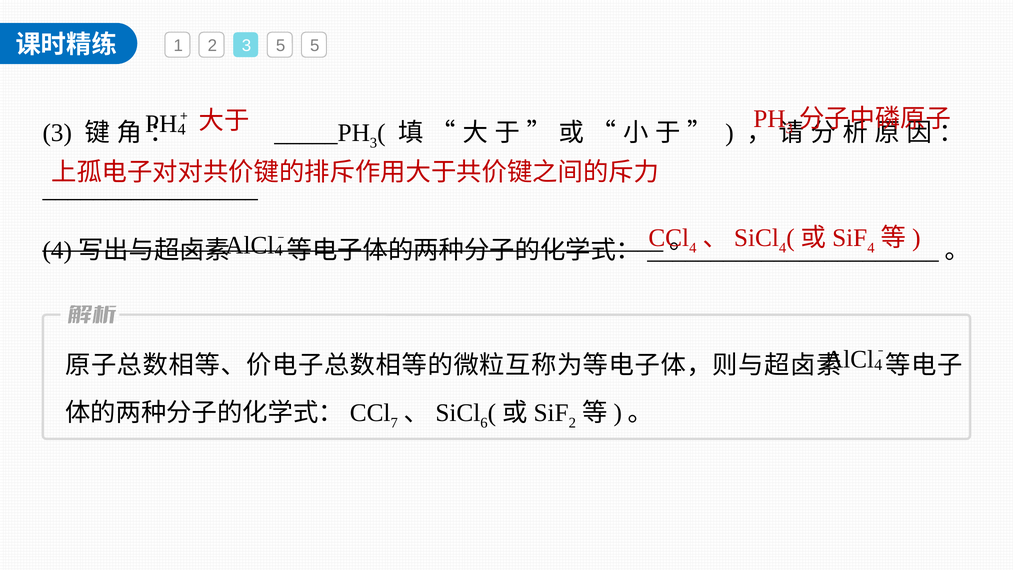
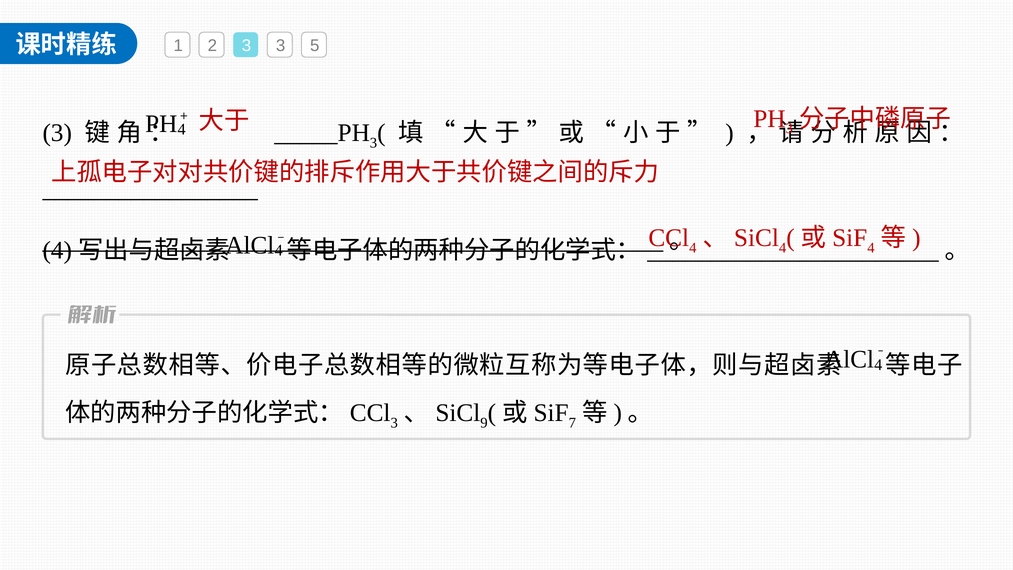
3 5: 5 -> 3
7 at (394, 423): 7 -> 3
6: 6 -> 9
2 at (572, 423): 2 -> 7
